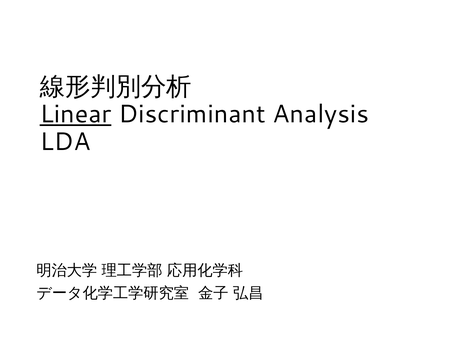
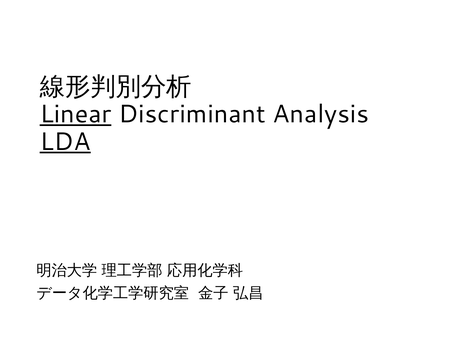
LDA underline: none -> present
